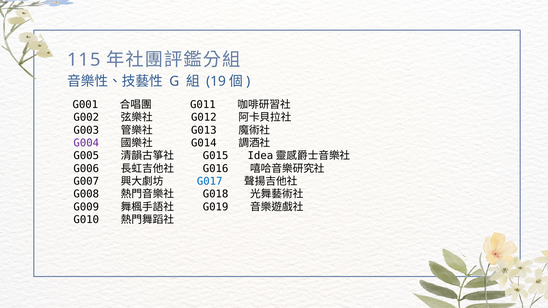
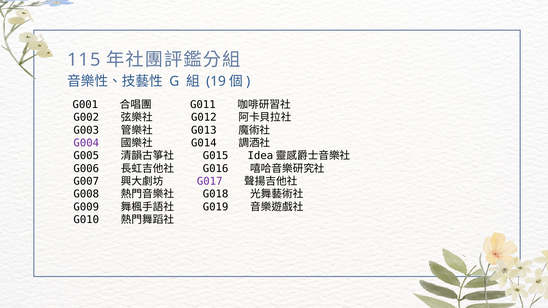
G017 colour: blue -> purple
